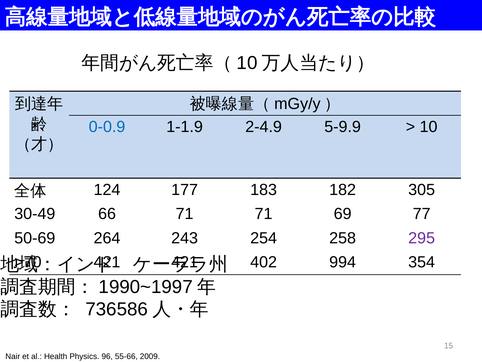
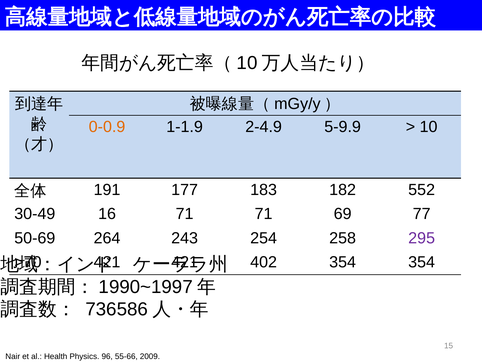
0-0.9 colour: blue -> orange
124: 124 -> 191
305: 305 -> 552
66: 66 -> 16
402 994: 994 -> 354
